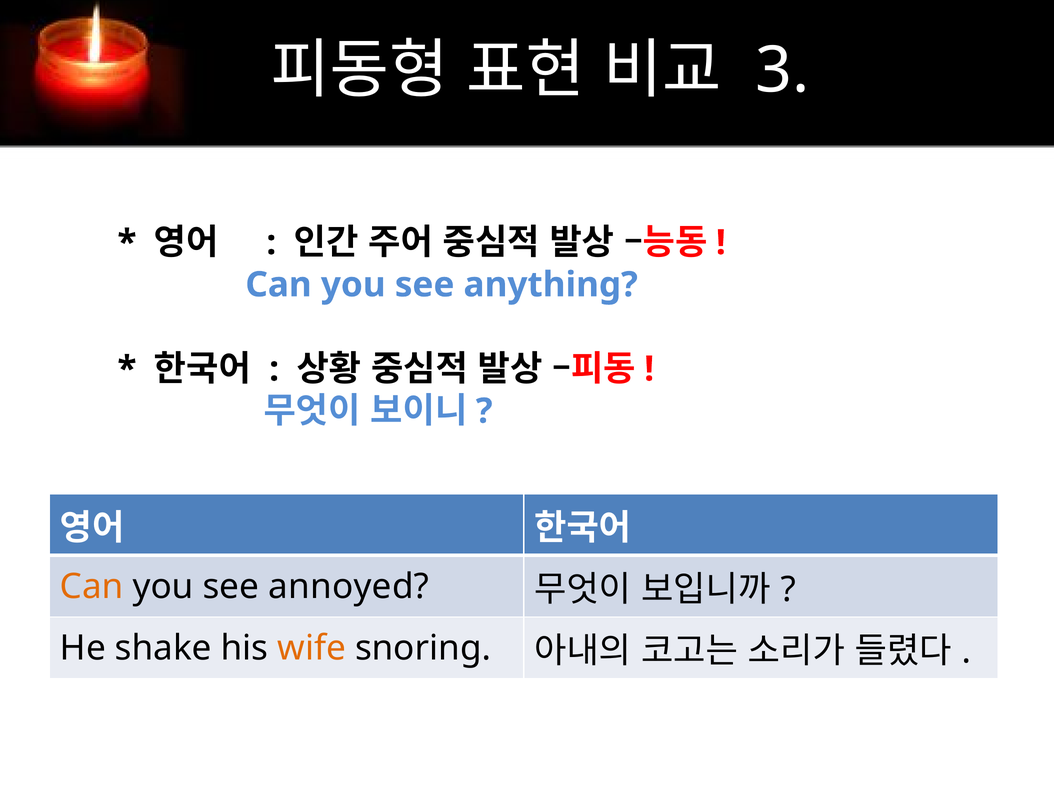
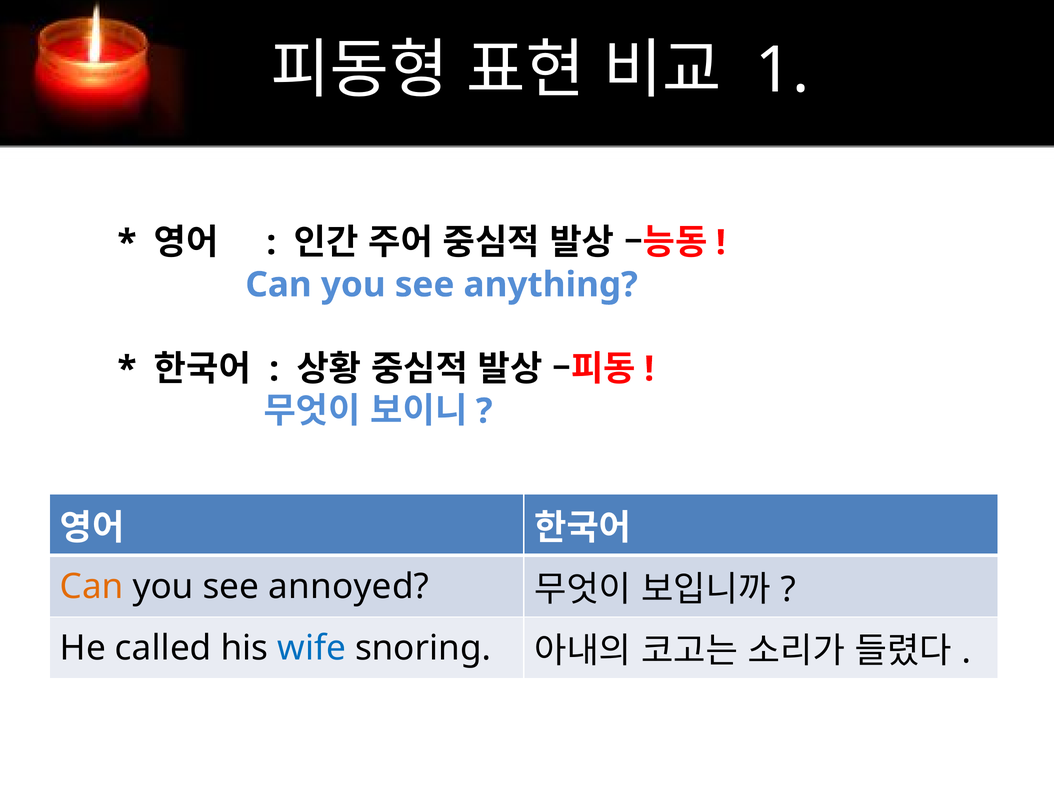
3: 3 -> 1
shake: shake -> called
wife colour: orange -> blue
